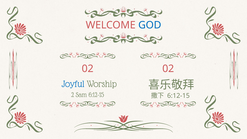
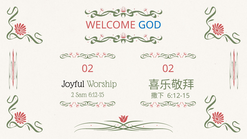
Joyful colour: blue -> black
